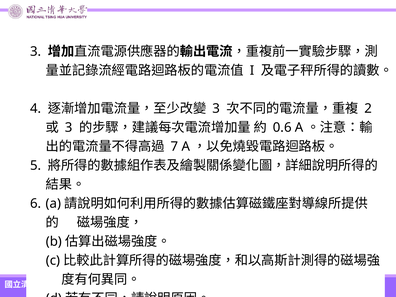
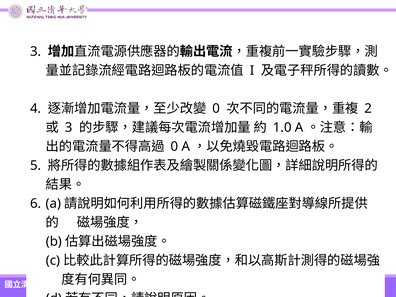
3 at (216, 108): 3 -> 0
0.6: 0.6 -> 1.0
7 at (174, 146): 7 -> 0
